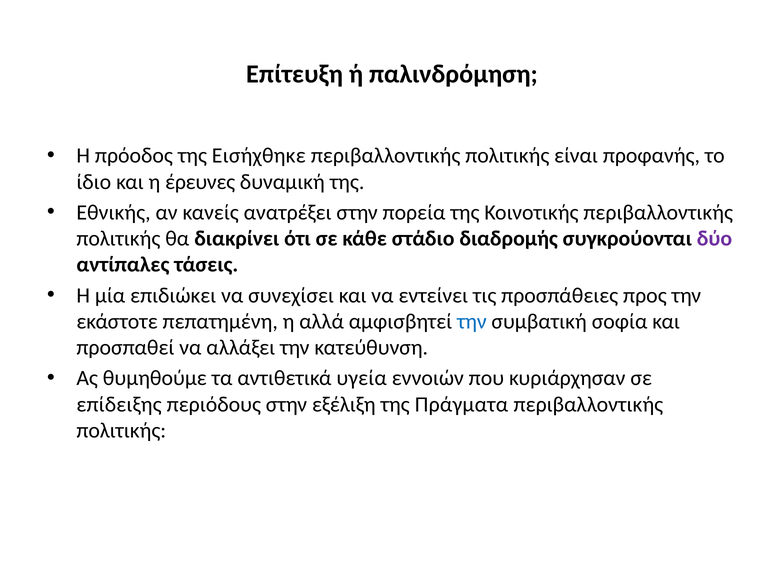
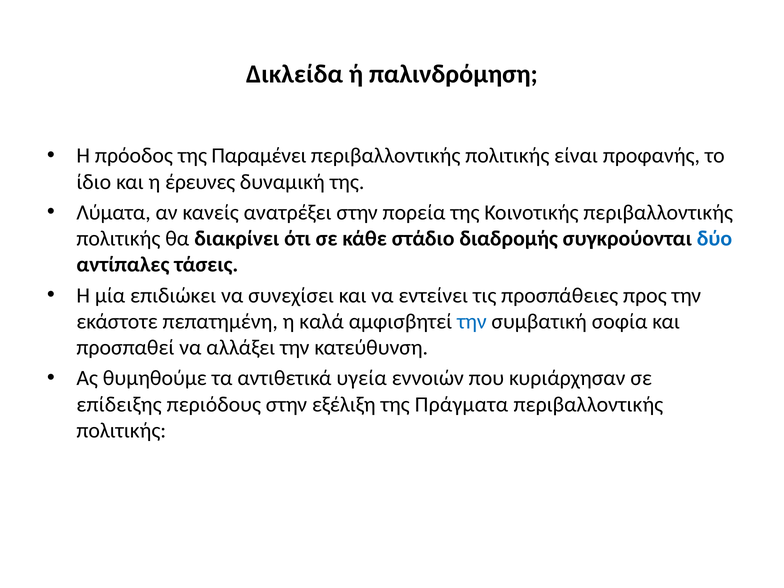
Επίτευξη: Επίτευξη -> Δικλείδα
Εισήχθηκε: Εισήχθηκε -> Παραμένει
Εθνικής: Εθνικής -> Λύματα
δύο colour: purple -> blue
αλλά: αλλά -> καλά
